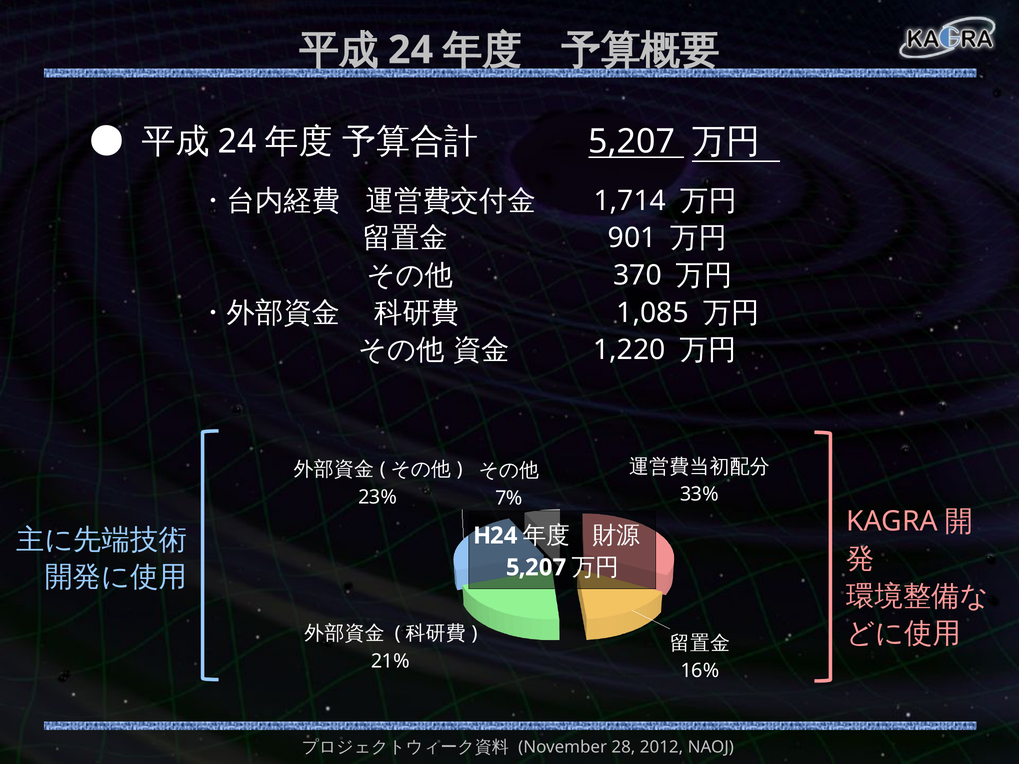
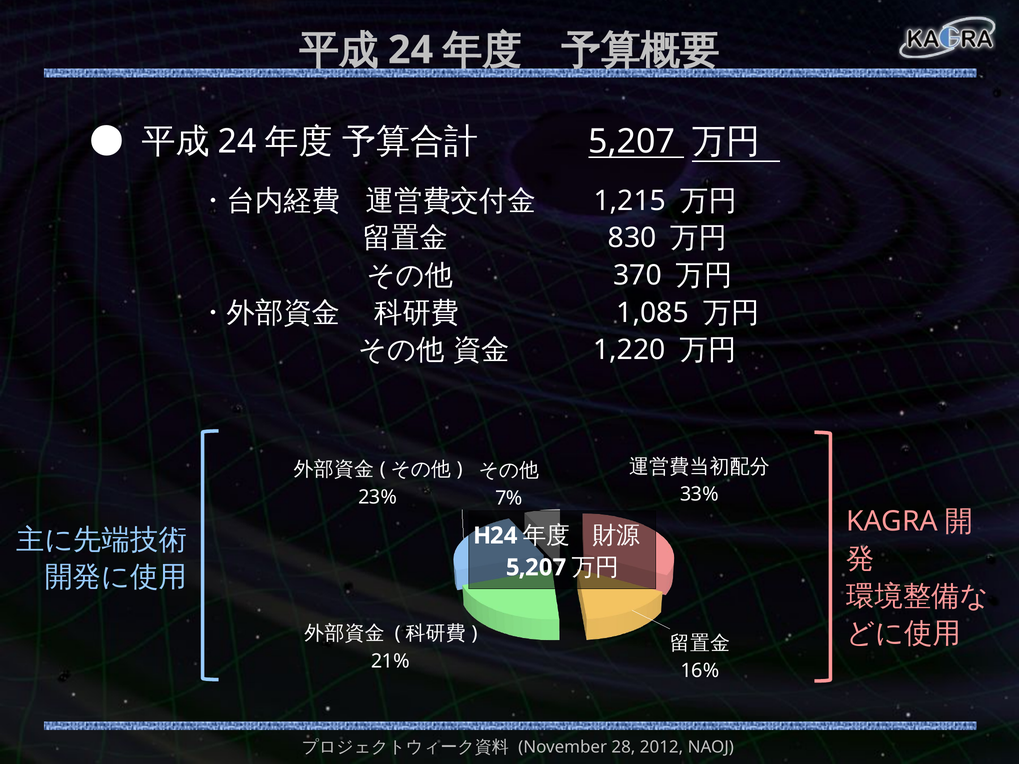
1,714: 1,714 -> 1,215
901: 901 -> 830
